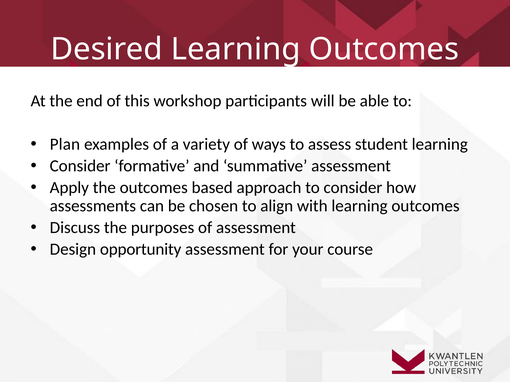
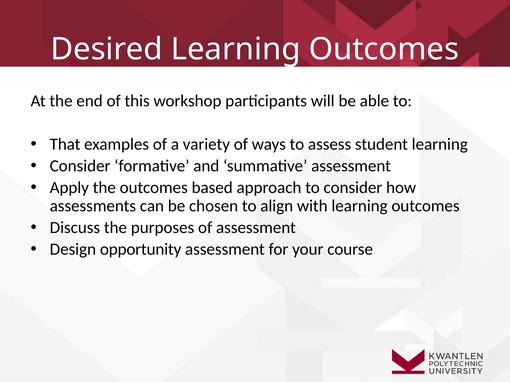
Plan: Plan -> That
